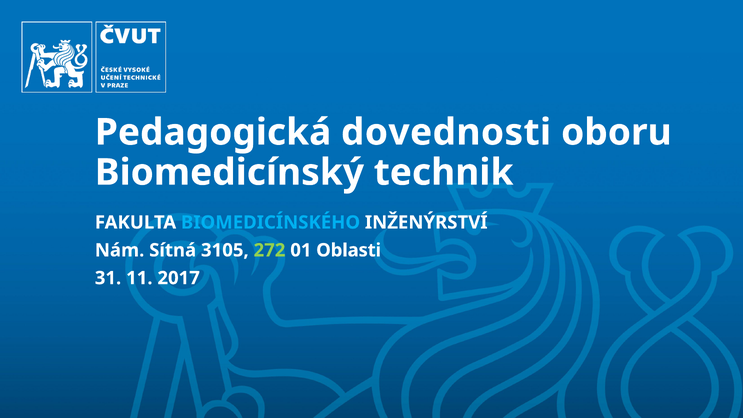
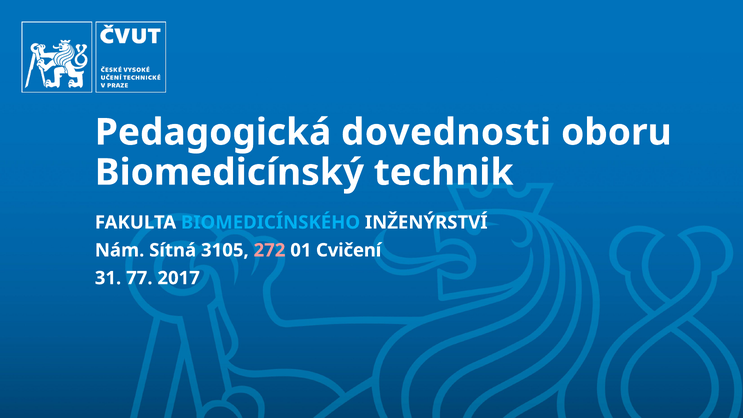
272 colour: light green -> pink
Oblasti: Oblasti -> Cvičení
11: 11 -> 77
